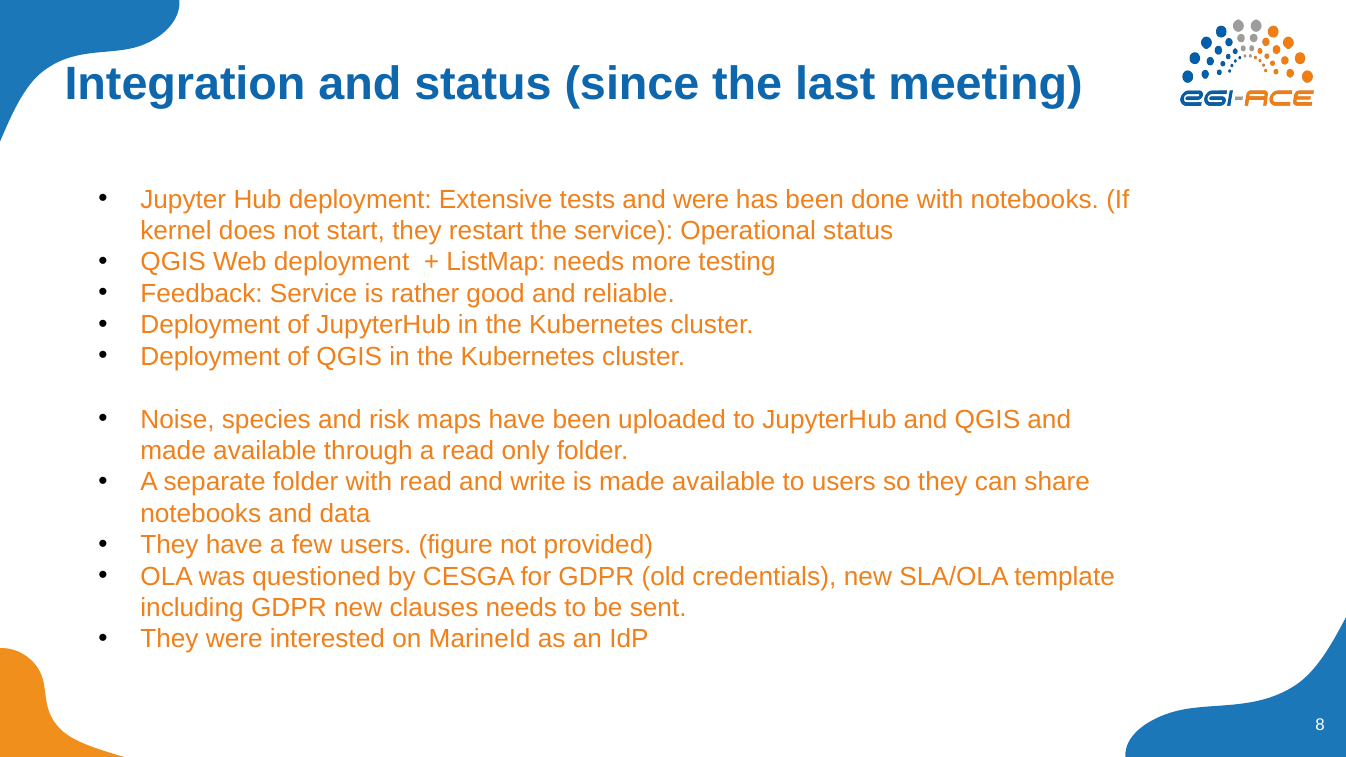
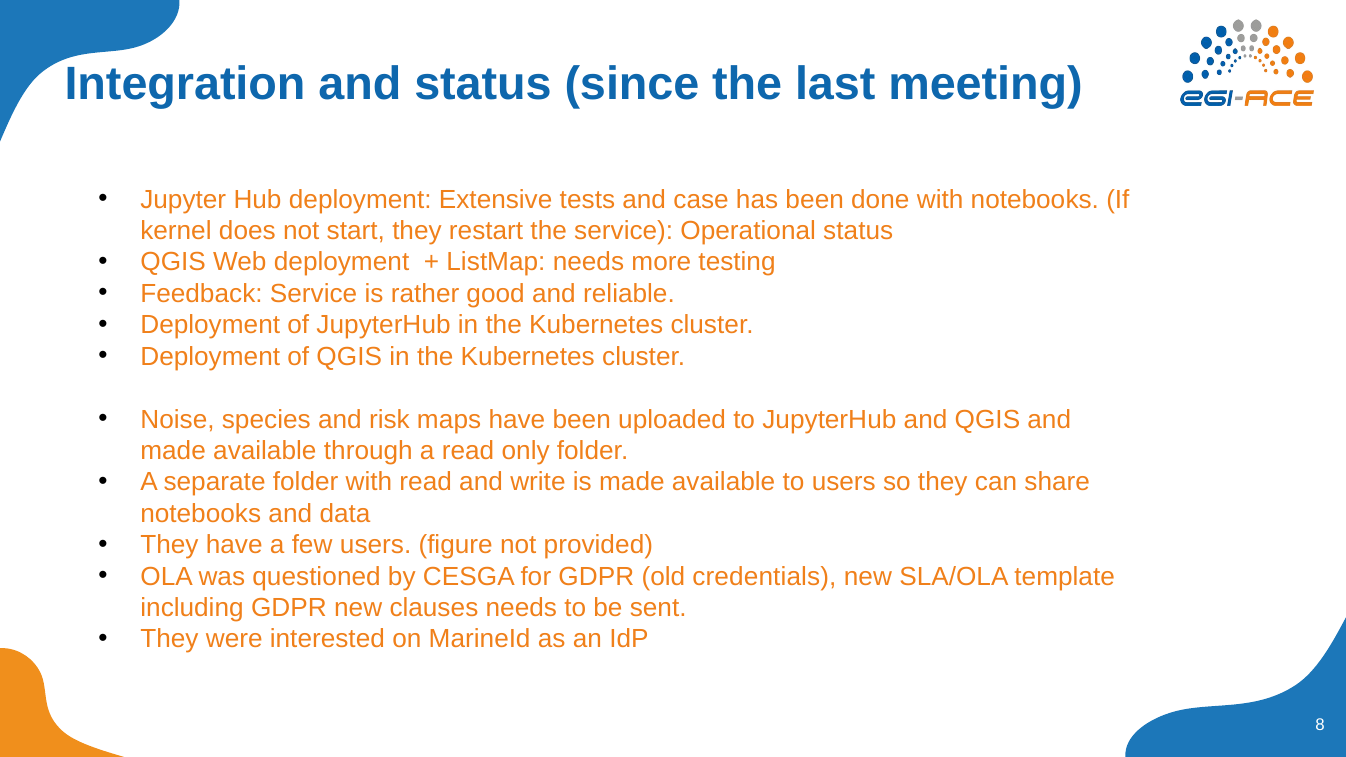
and were: were -> case
